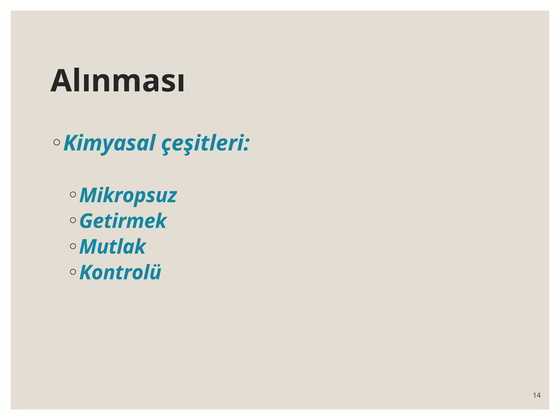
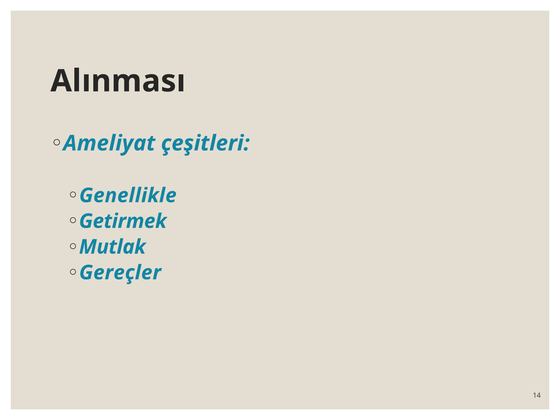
Kimyasal: Kimyasal -> Ameliyat
Mikropsuz: Mikropsuz -> Genellikle
Kontrolü: Kontrolü -> Gereçler
